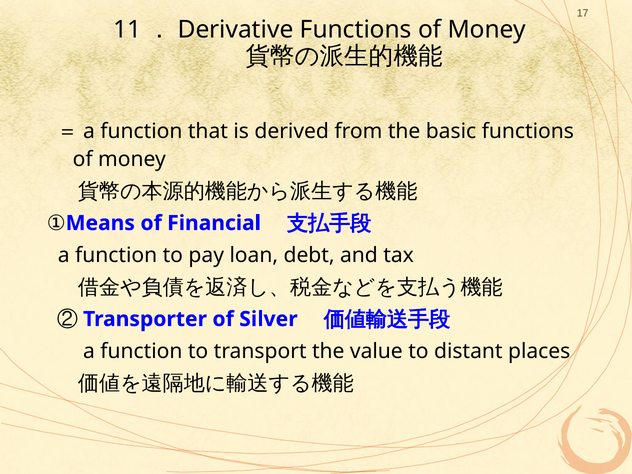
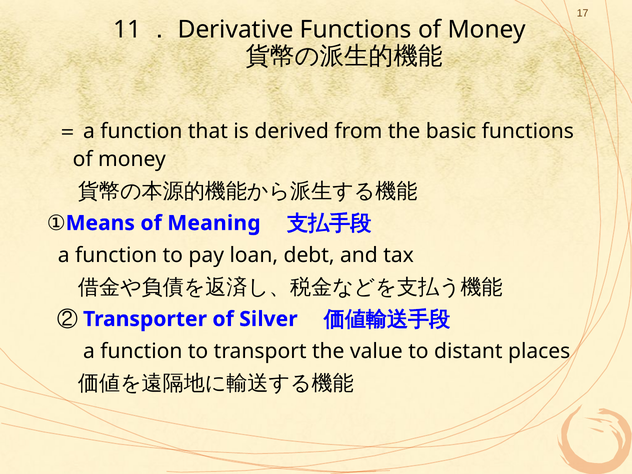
Financial: Financial -> Meaning
